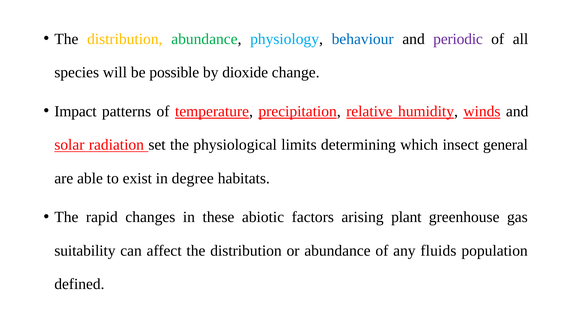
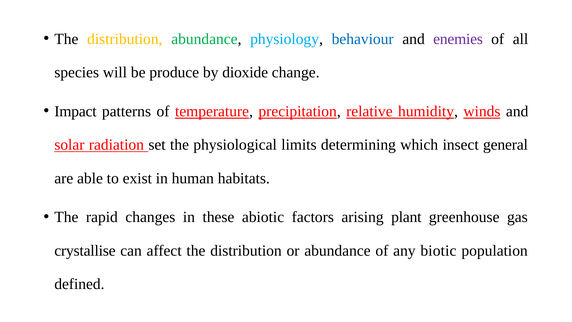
periodic: periodic -> enemies
possible: possible -> produce
degree: degree -> human
suitability: suitability -> crystallise
fluids: fluids -> biotic
